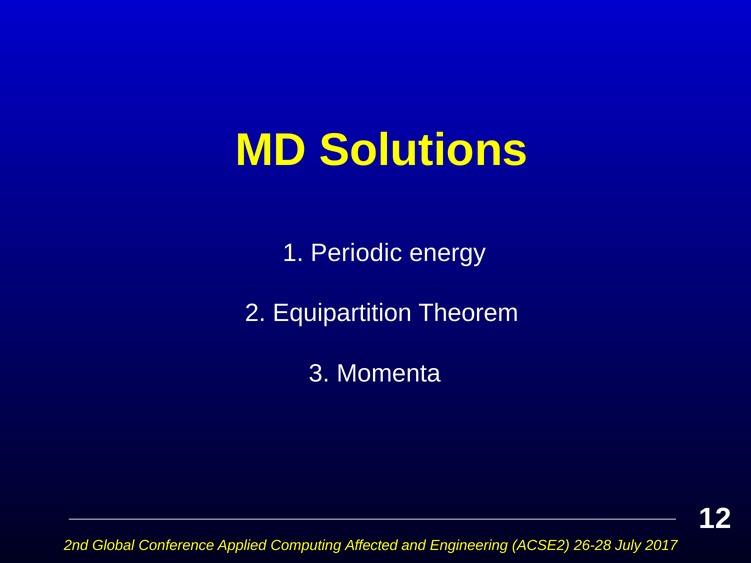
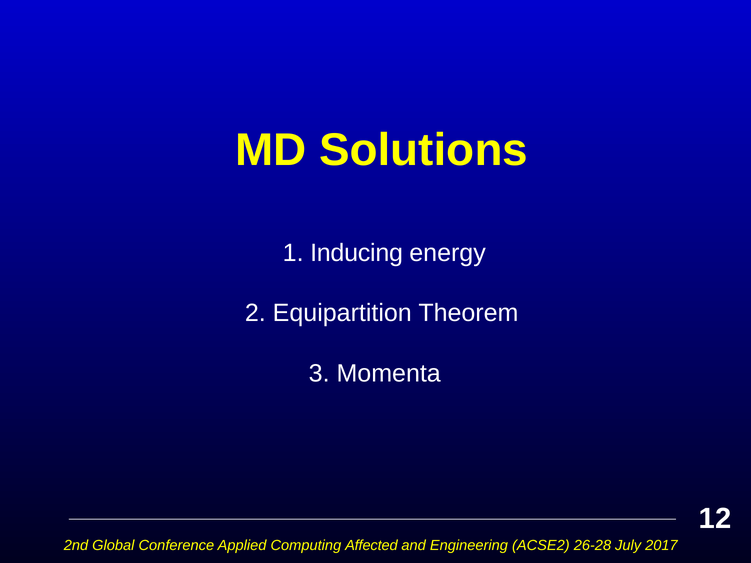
Periodic: Periodic -> Inducing
